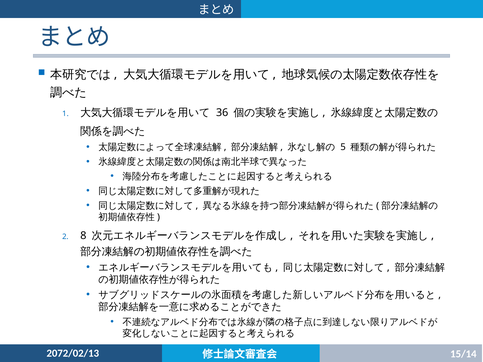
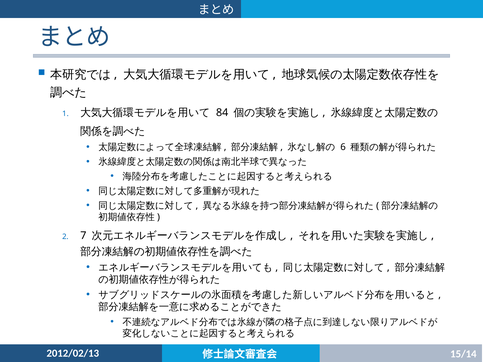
36: 36 -> 84
5: 5 -> 6
8: 8 -> 7
2072/02/13: 2072/02/13 -> 2012/02/13
